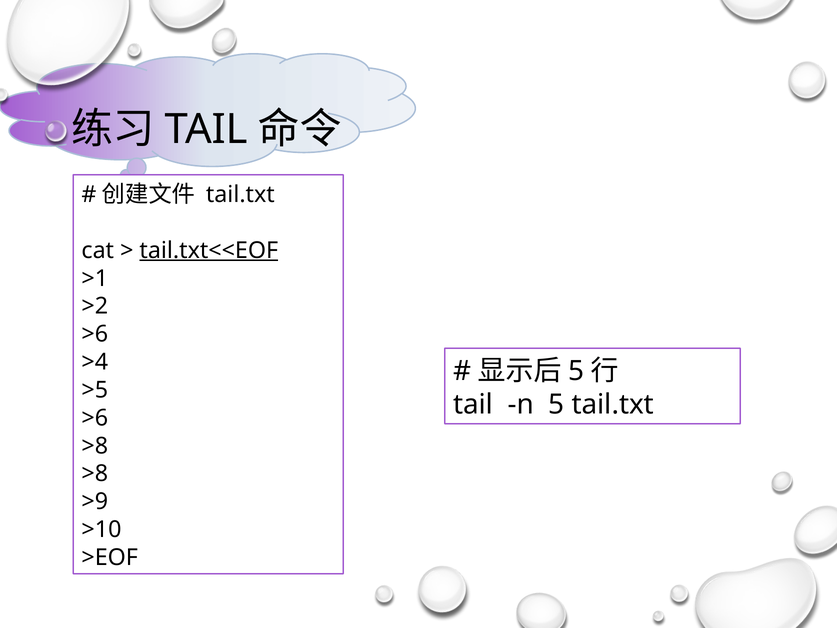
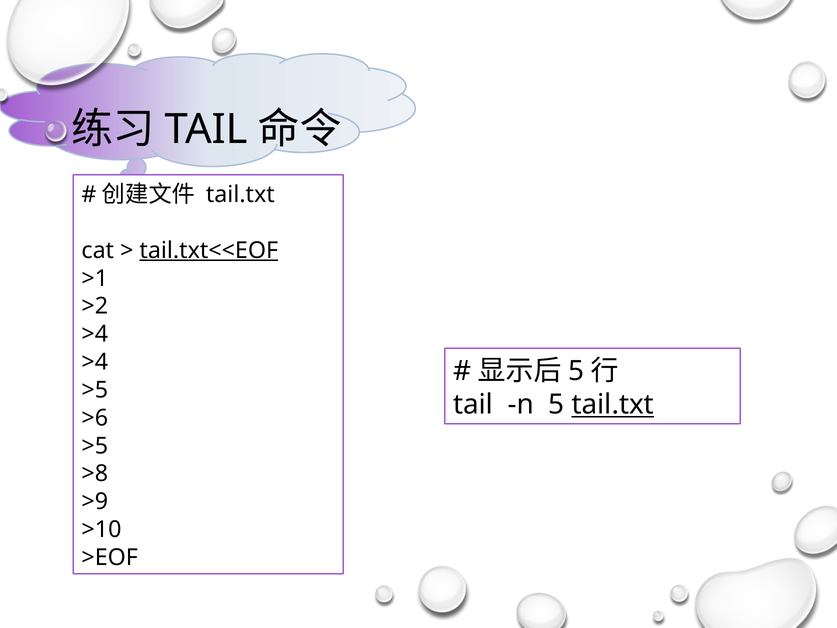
>6 at (95, 334): >6 -> >4
tail.txt at (613, 405) underline: none -> present
>8 at (95, 446): >8 -> >5
